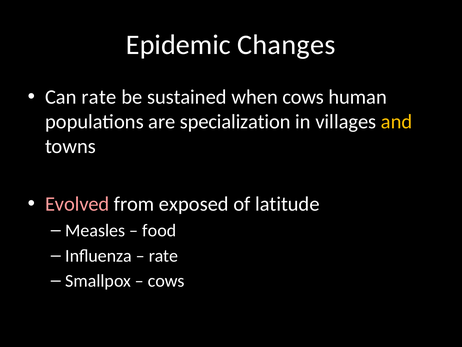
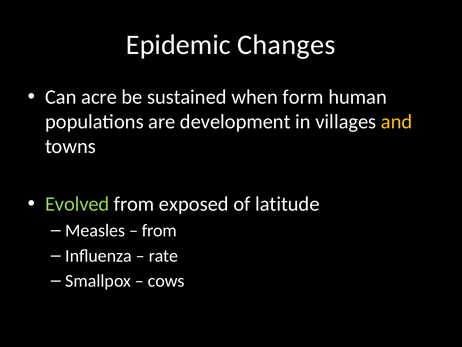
Can rate: rate -> acre
when cows: cows -> form
specialization: specialization -> development
Evolved colour: pink -> light green
food at (159, 230): food -> from
